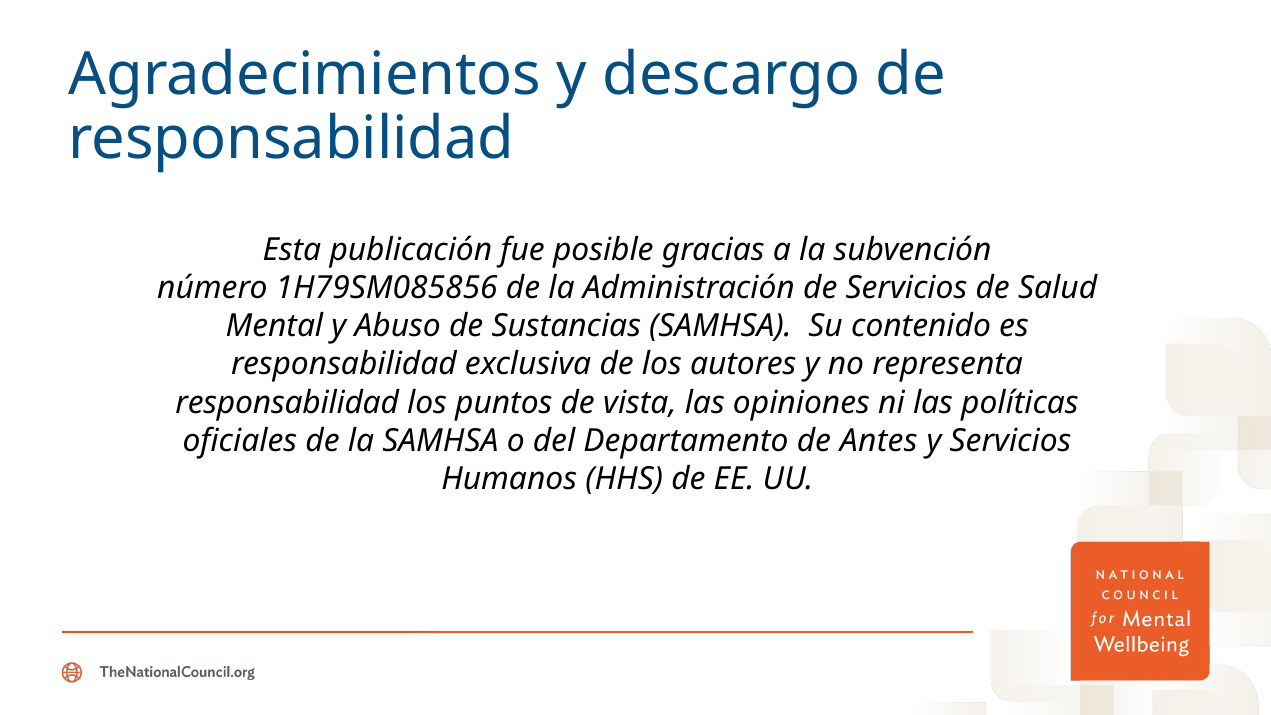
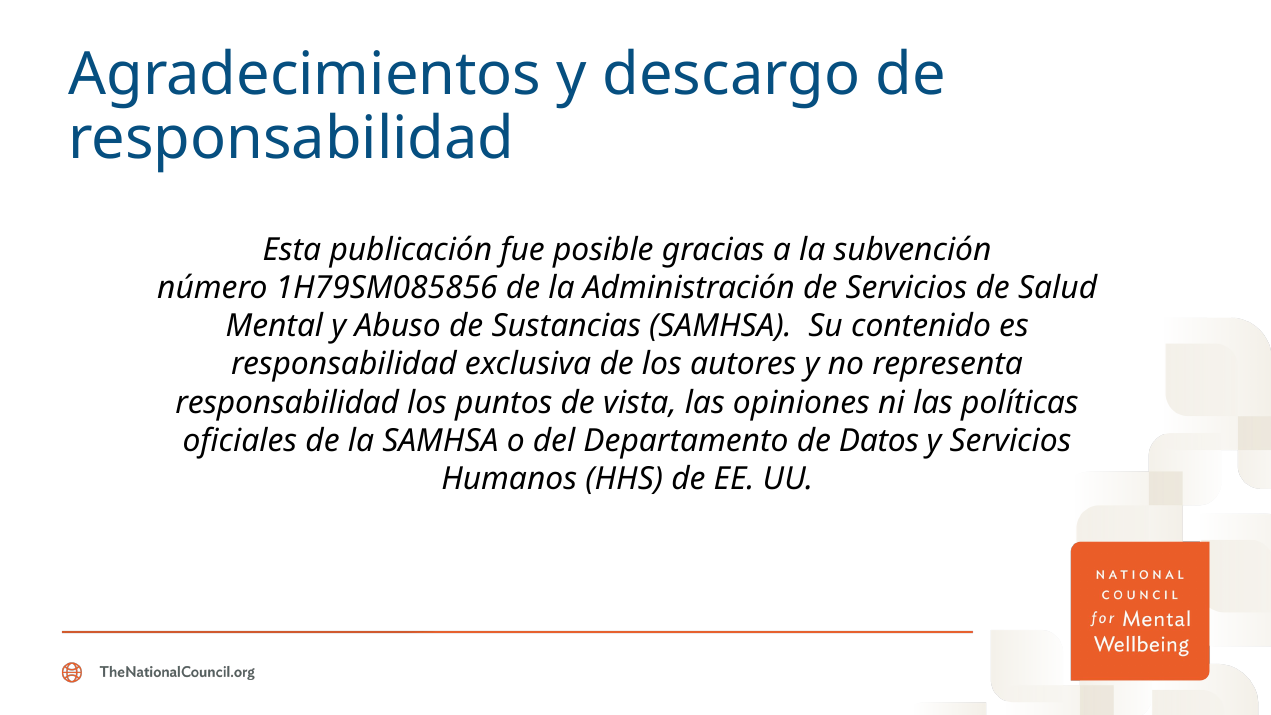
Antes: Antes -> Datos
